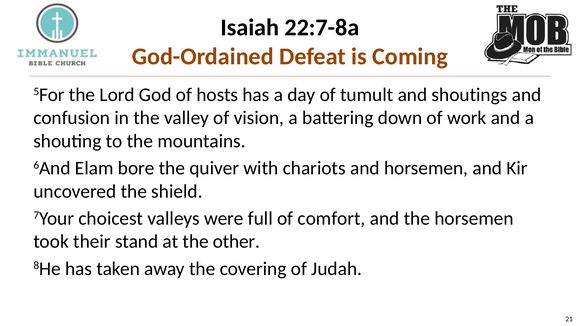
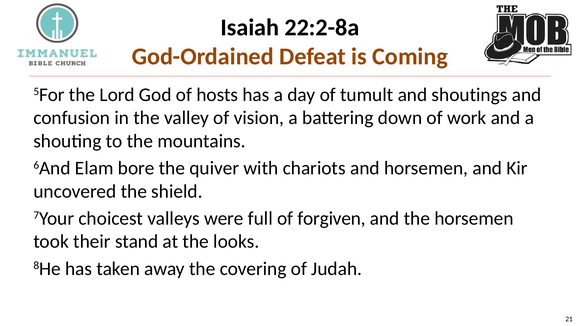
22:7-8a: 22:7-8a -> 22:2-8a
comfort: comfort -> forgiven
other: other -> looks
